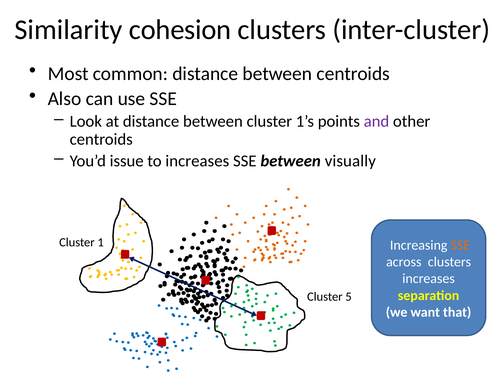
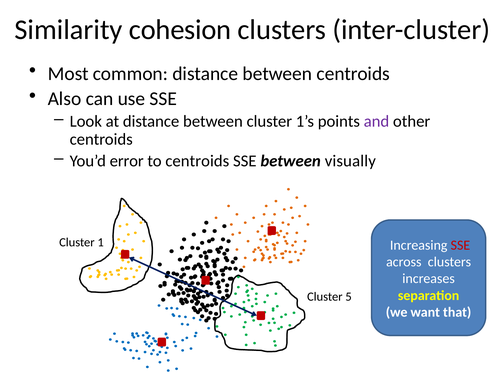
issue: issue -> error
to increases: increases -> centroids
SSE at (460, 245) colour: orange -> red
